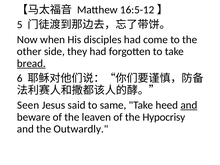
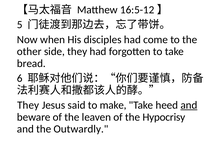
bread underline: present -> none
Seen at (28, 105): Seen -> They
same: same -> make
